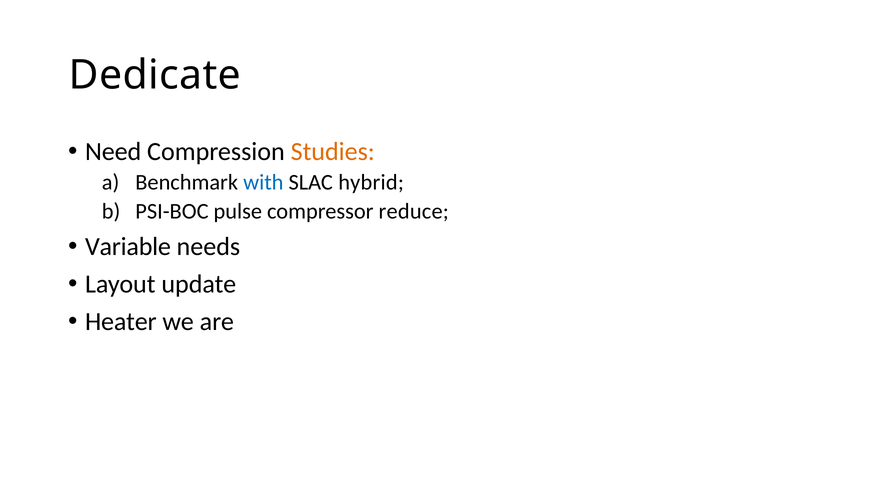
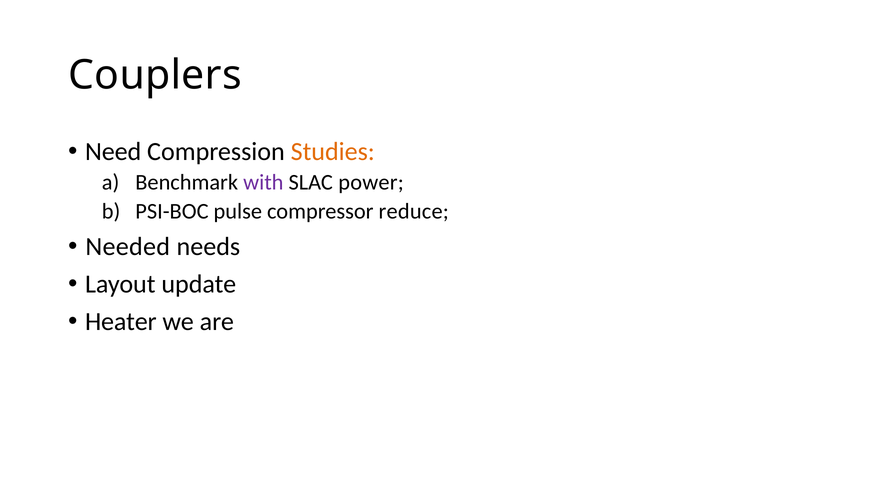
Dedicate: Dedicate -> Couplers
with colour: blue -> purple
hybrid: hybrid -> power
Variable: Variable -> Needed
